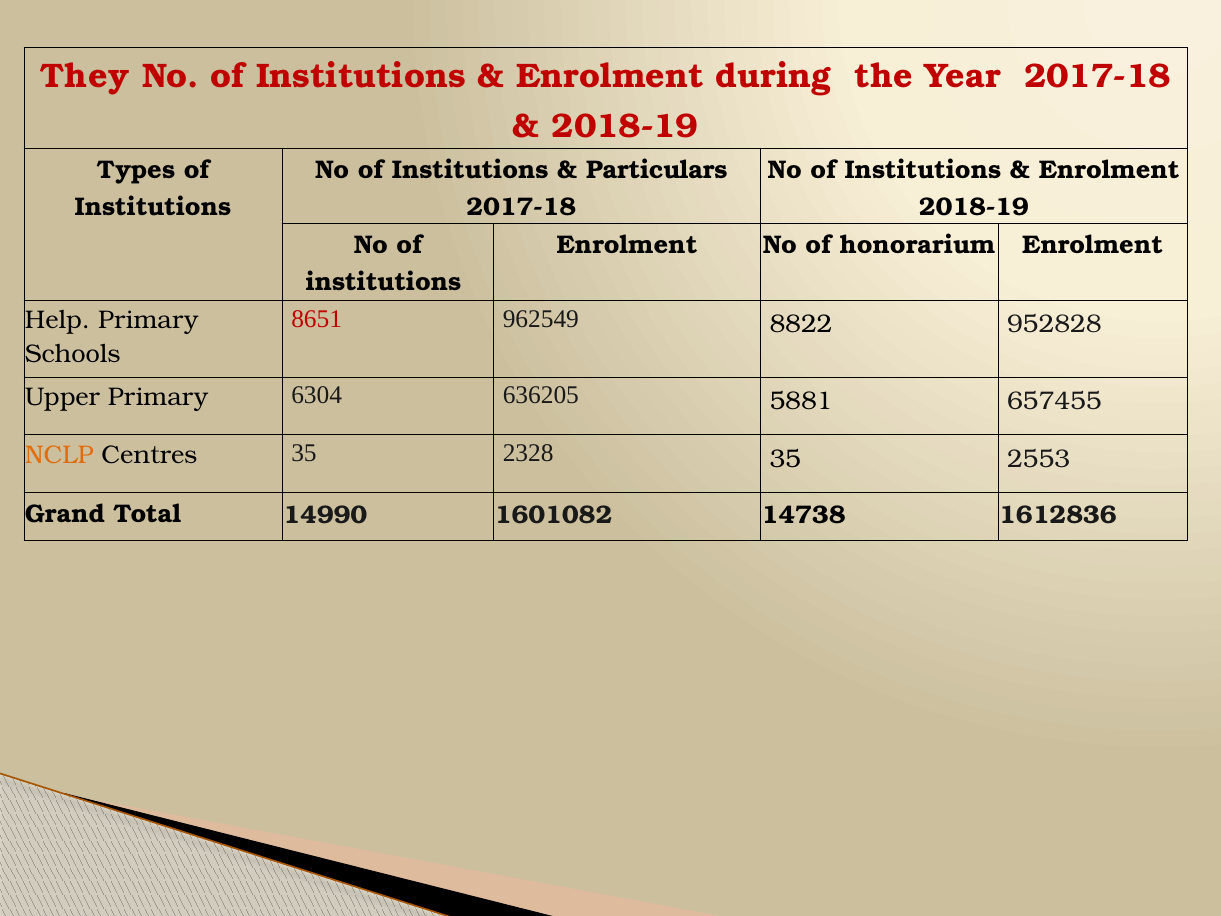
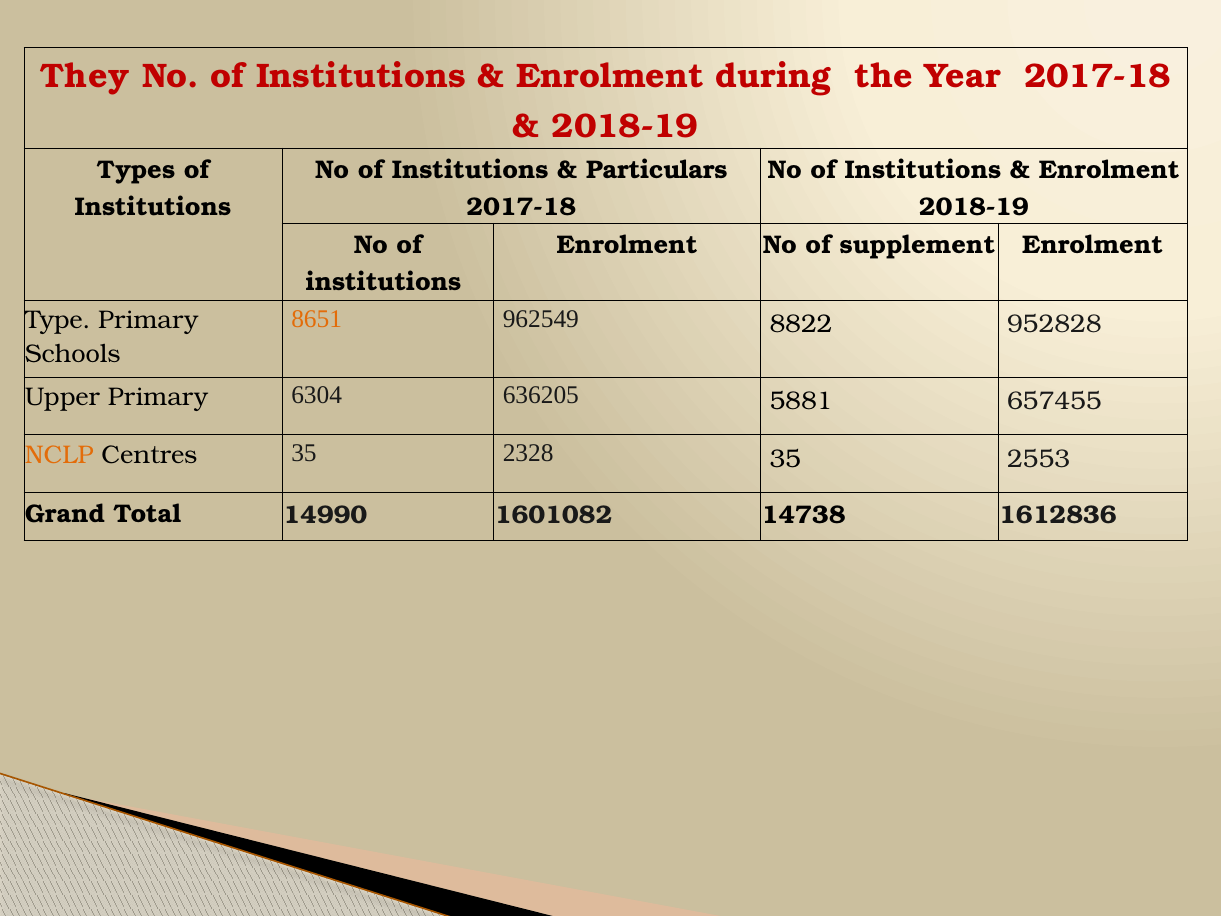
honorarium: honorarium -> supplement
8651 colour: red -> orange
Help: Help -> Type
